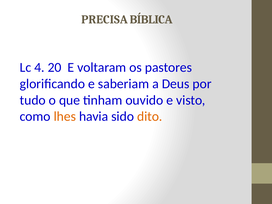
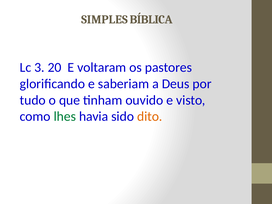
PRECISA: PRECISA -> SIMPLES
4: 4 -> 3
lhes colour: orange -> green
